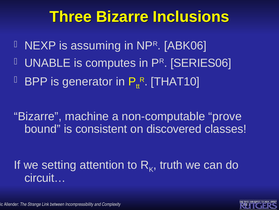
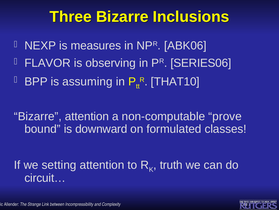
assuming: assuming -> measures
UNABLE: UNABLE -> FLAVOR
computes: computes -> observing
generator: generator -> assuming
Bizarre machine: machine -> attention
consistent: consistent -> downward
discovered: discovered -> formulated
